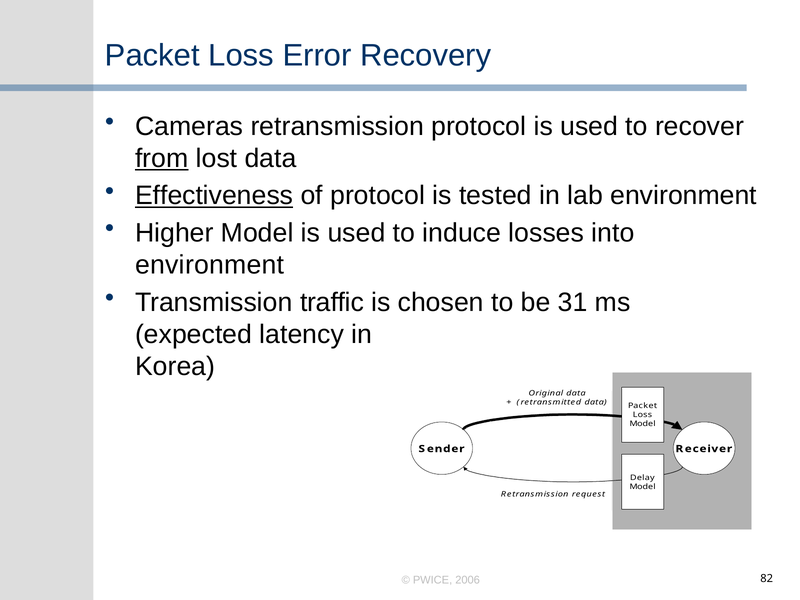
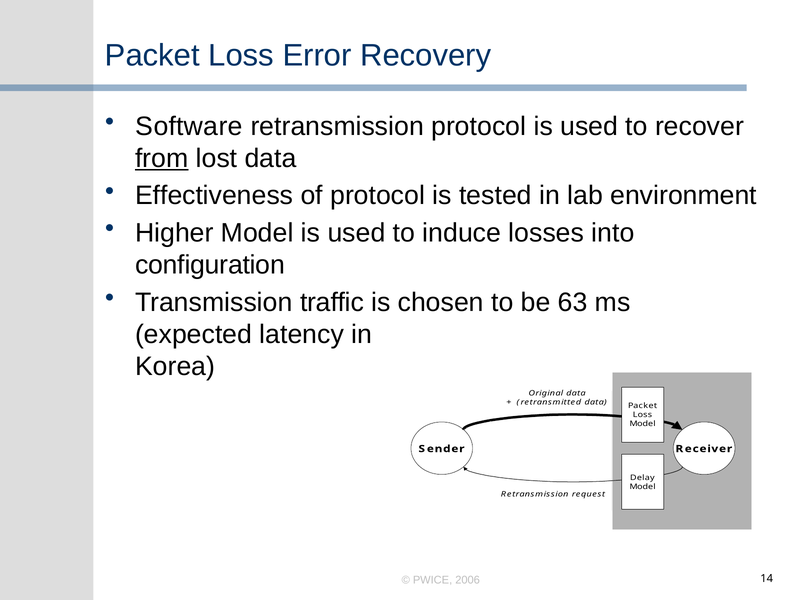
Cameras: Cameras -> Software
Effectiveness underline: present -> none
environment at (210, 265): environment -> configuration
31: 31 -> 63
82: 82 -> 14
